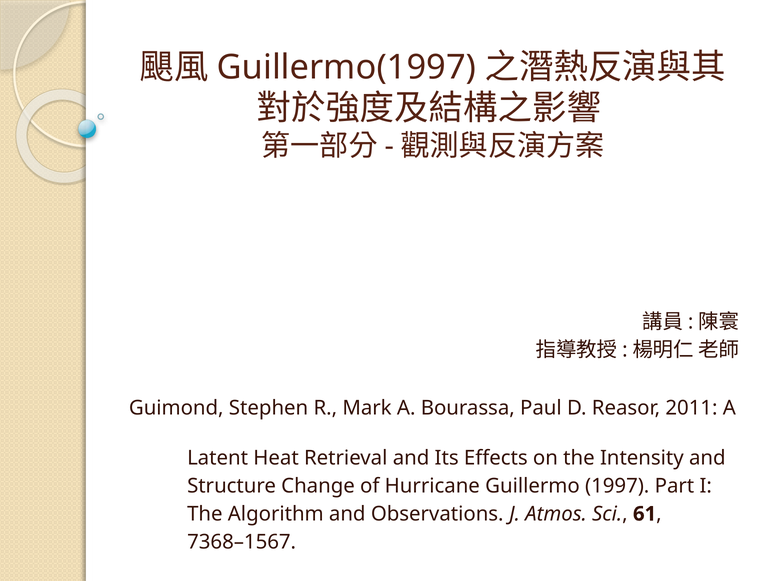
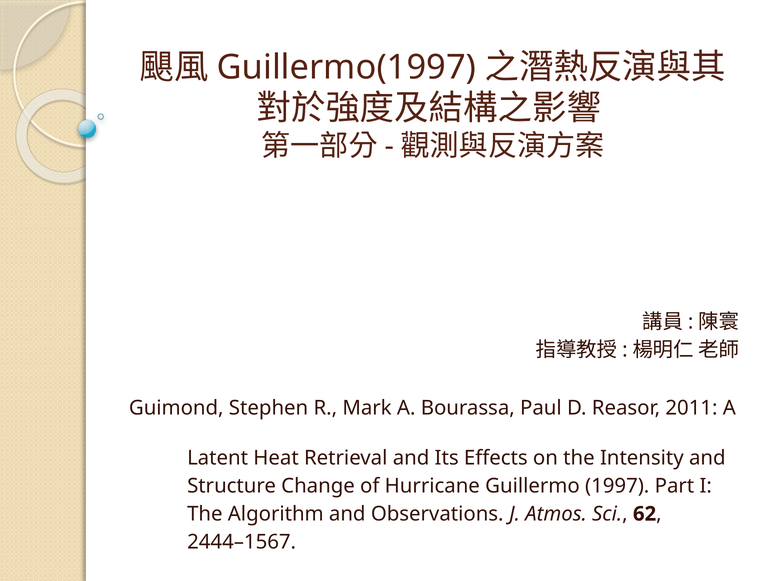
61: 61 -> 62
7368–1567: 7368–1567 -> 2444–1567
